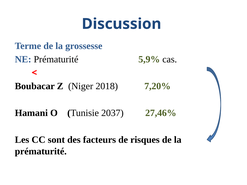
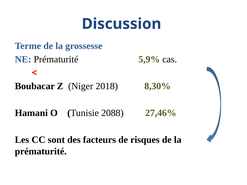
7,20%: 7,20% -> 8,30%
2037: 2037 -> 2088
